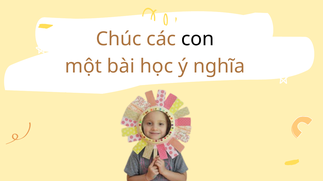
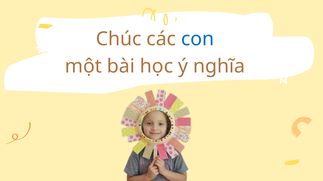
con colour: black -> blue
